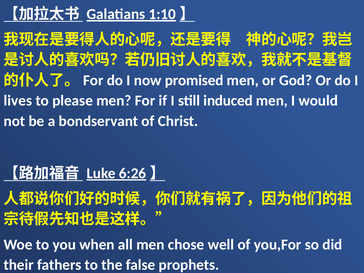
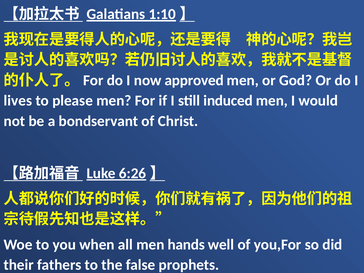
promised: promised -> approved
chose: chose -> hands
